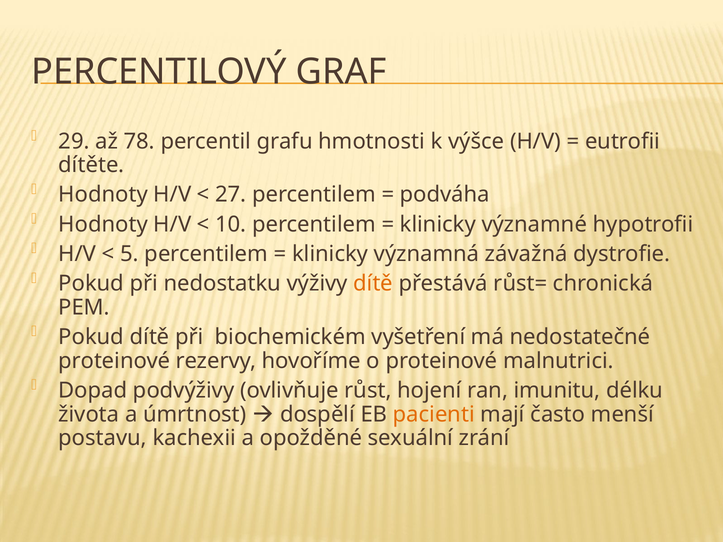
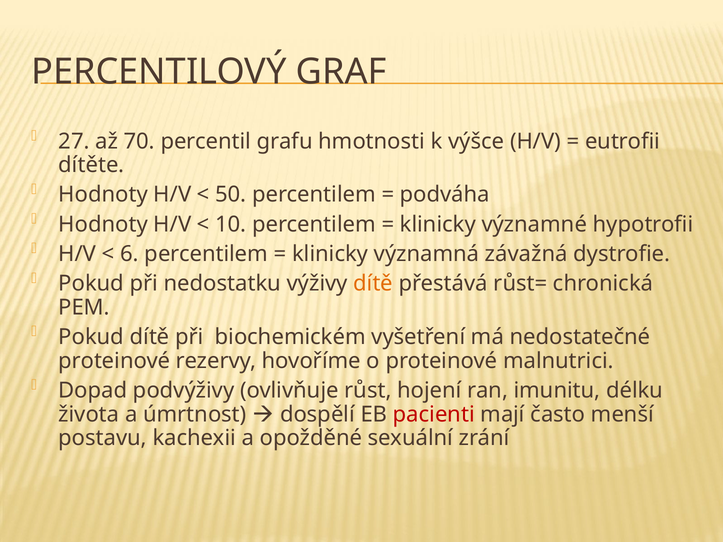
29: 29 -> 27
78: 78 -> 70
27: 27 -> 50
5: 5 -> 6
pacienti colour: orange -> red
